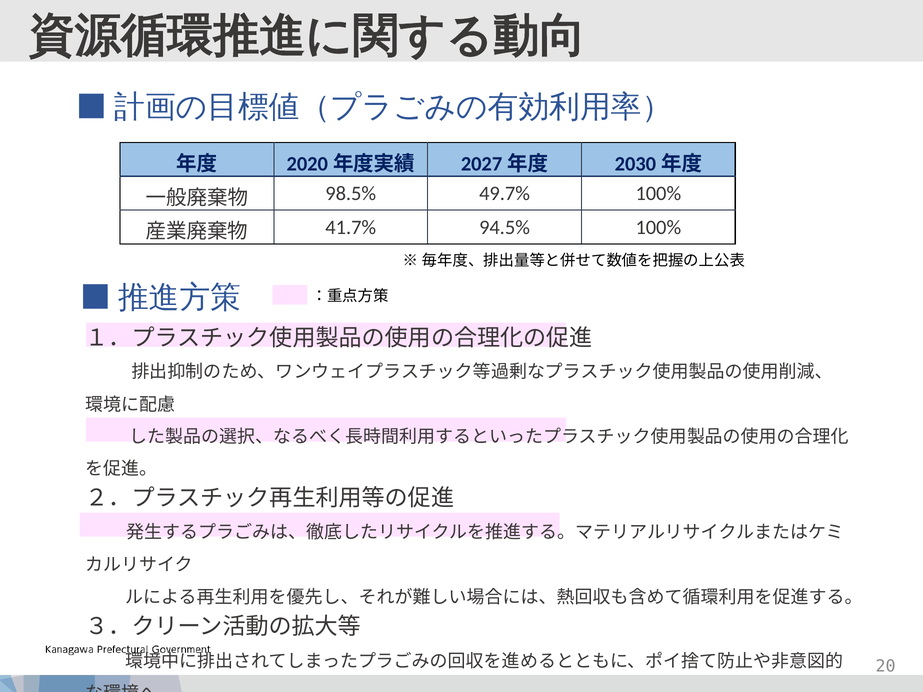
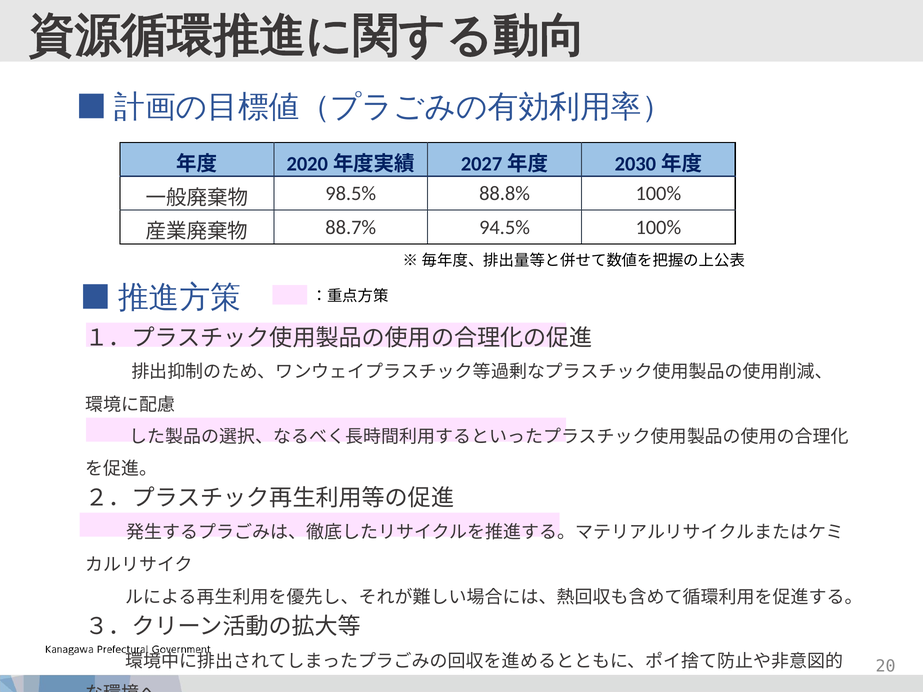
49.7%: 49.7% -> 88.8%
41.7%: 41.7% -> 88.7%
